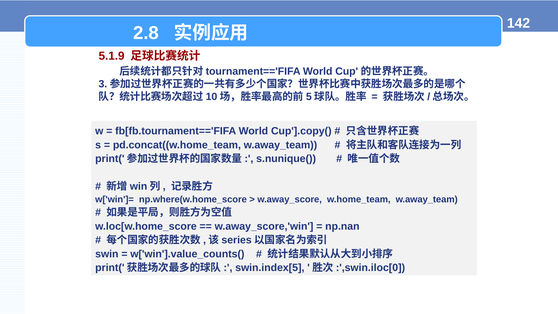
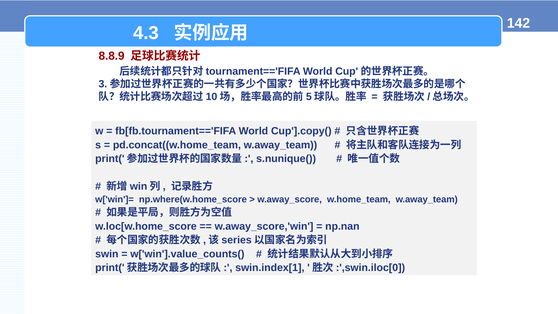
2.8: 2.8 -> 4.3
5.1.9: 5.1.9 -> 8.8.9
swin.index[5: swin.index[5 -> swin.index[1
